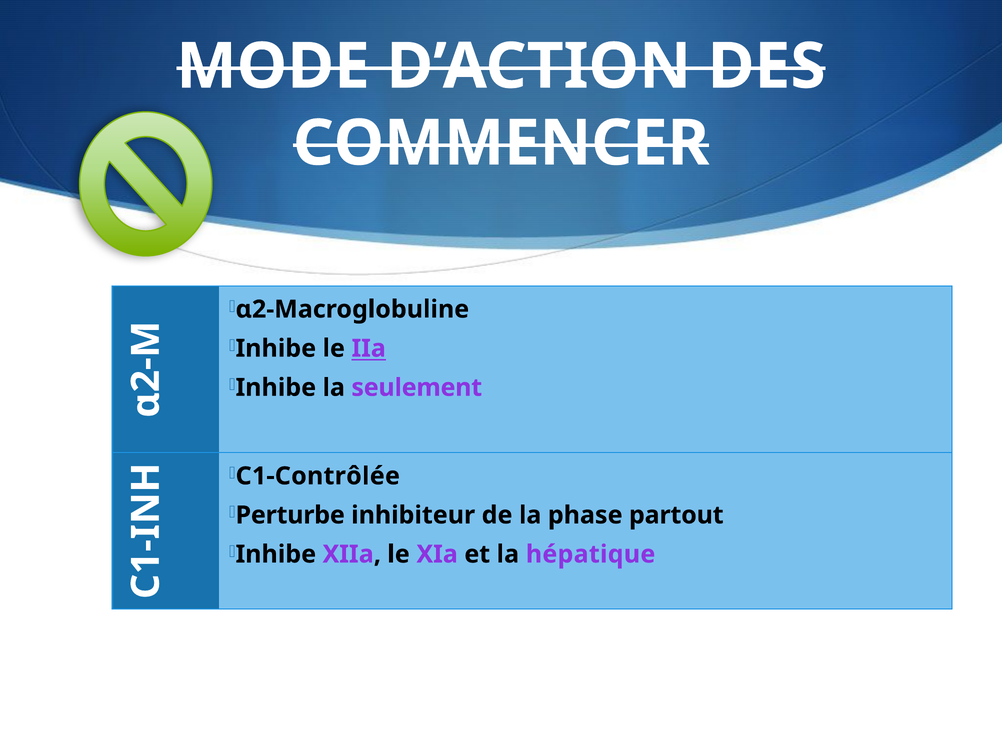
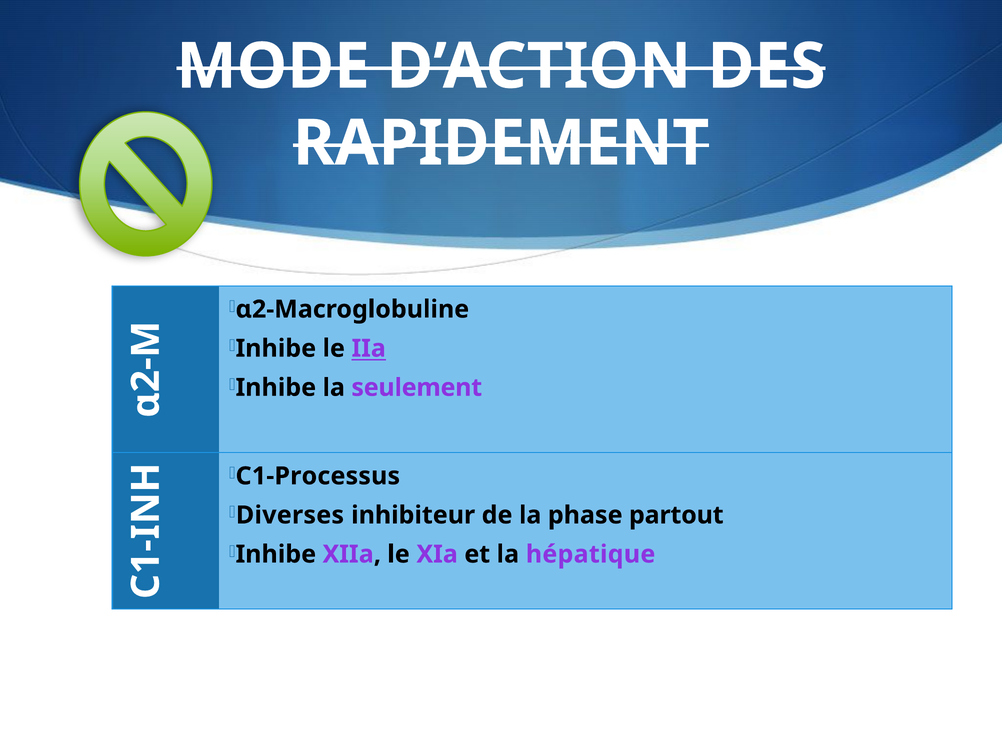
COMMENCER: COMMENCER -> RAPIDEMENT
C1-Contrôlée: C1-Contrôlée -> C1-Processus
Perturbe: Perturbe -> Diverses
